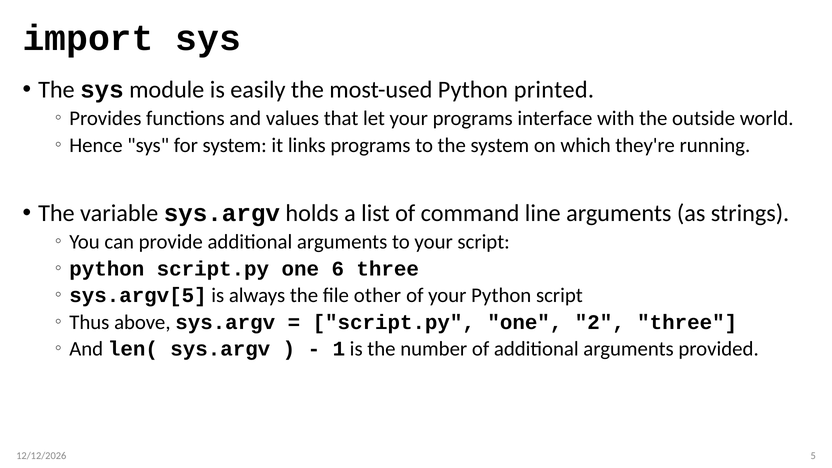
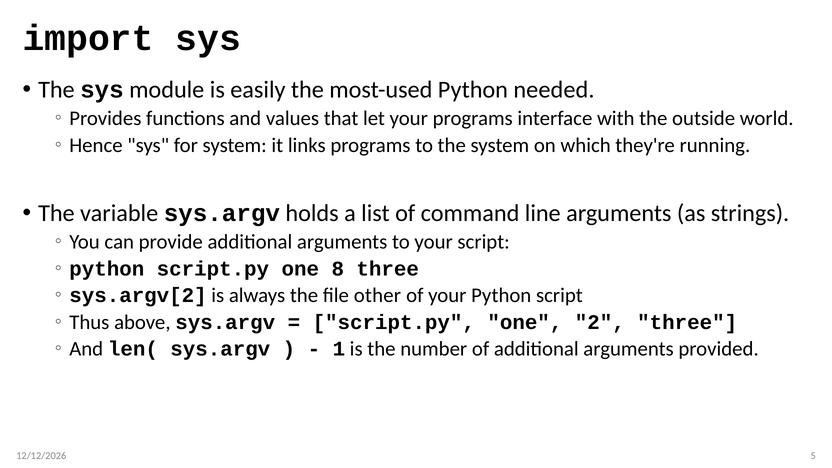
printed: printed -> needed
6: 6 -> 8
sys.argv[5: sys.argv[5 -> sys.argv[2
